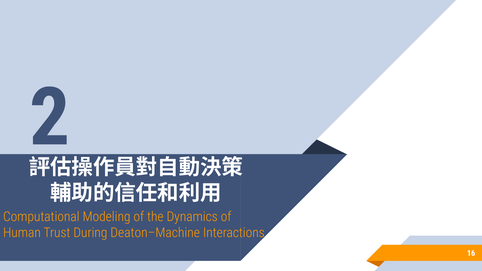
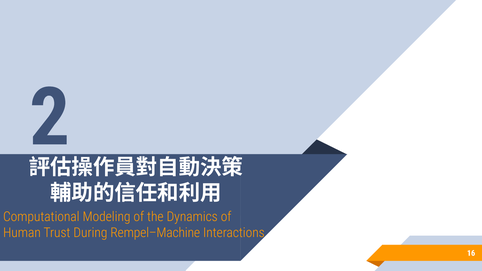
Deaton–Machine: Deaton–Machine -> Rempel–Machine
